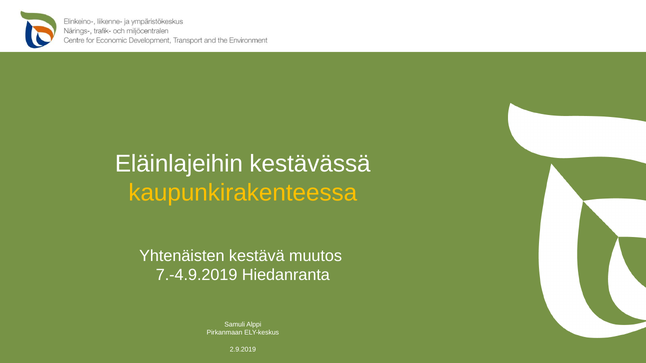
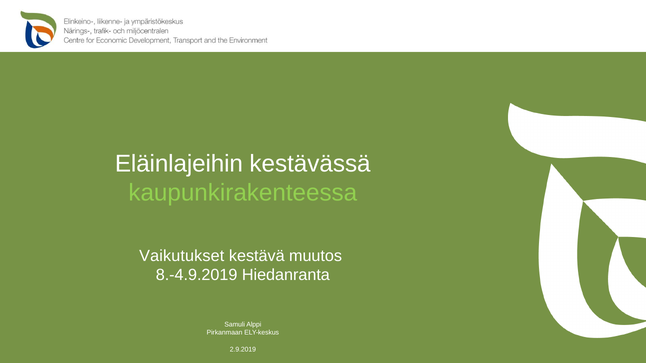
kaupunkirakenteessa colour: yellow -> light green
Yhtenäisten: Yhtenäisten -> Vaikutukset
7.-4.9.2019: 7.-4.9.2019 -> 8.-4.9.2019
